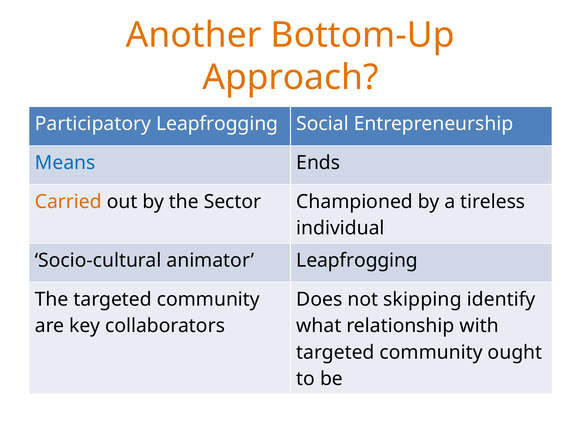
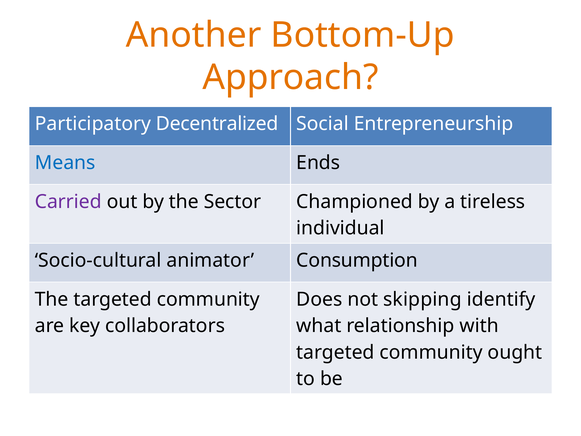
Participatory Leapfrogging: Leapfrogging -> Decentralized
Carried colour: orange -> purple
animator Leapfrogging: Leapfrogging -> Consumption
